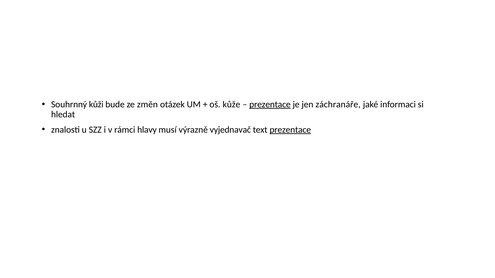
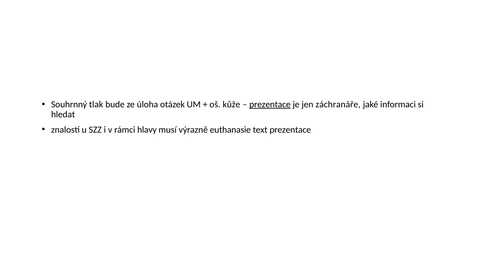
kůži: kůži -> tlak
změn: změn -> úloha
vyjednavač: vyjednavač -> euthanasie
prezentace at (290, 130) underline: present -> none
